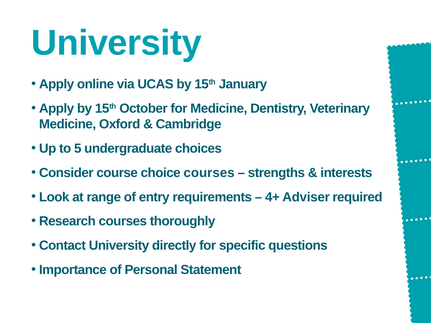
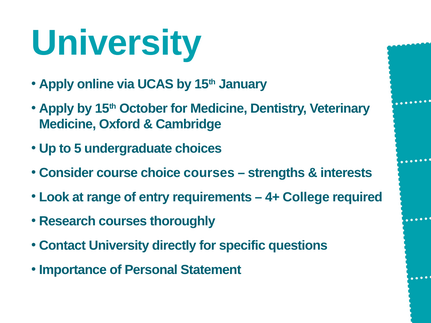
Adviser: Adviser -> College
